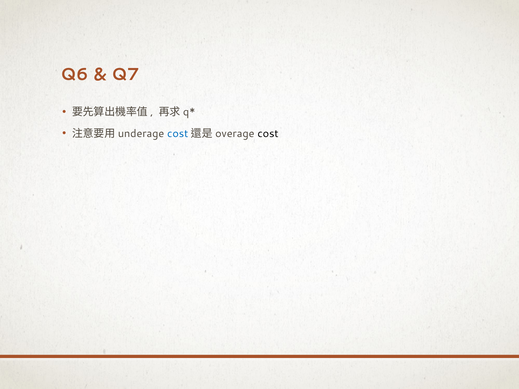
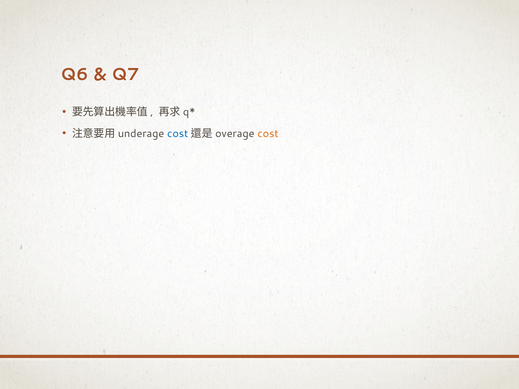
cost at (268, 134) colour: black -> orange
